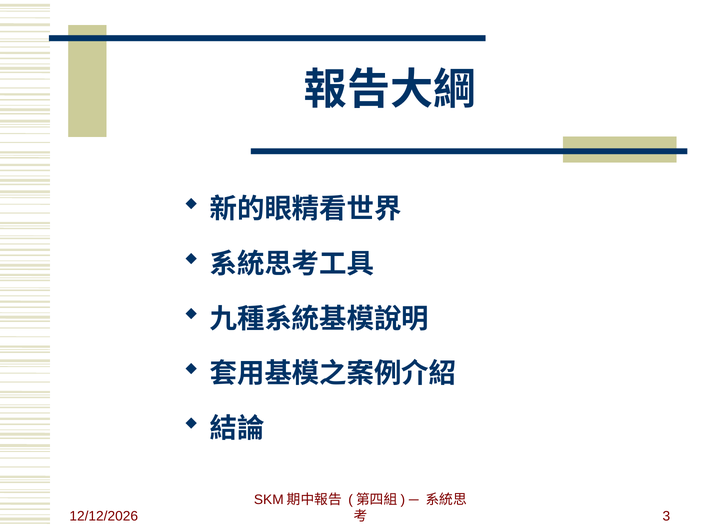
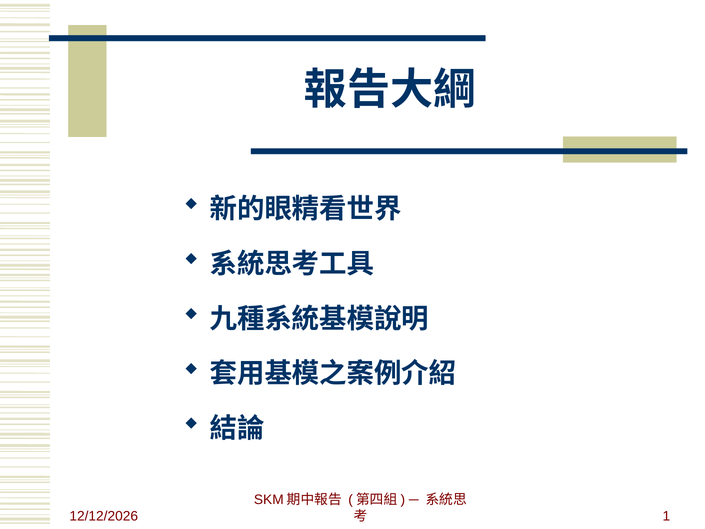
3: 3 -> 1
